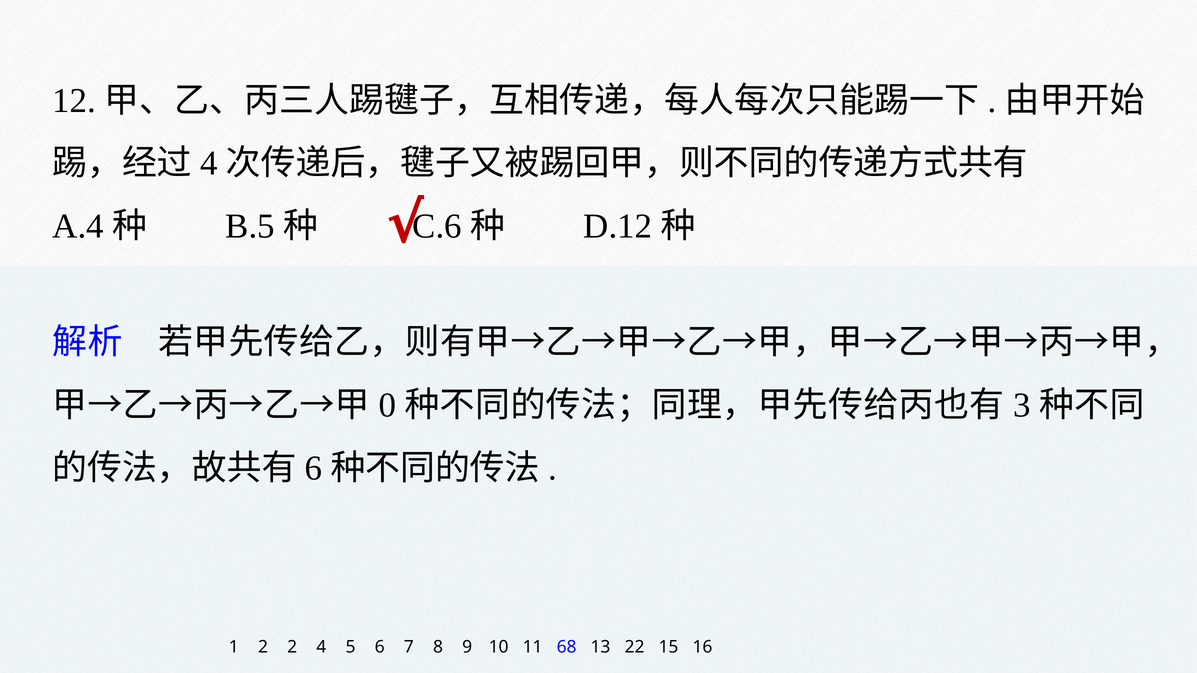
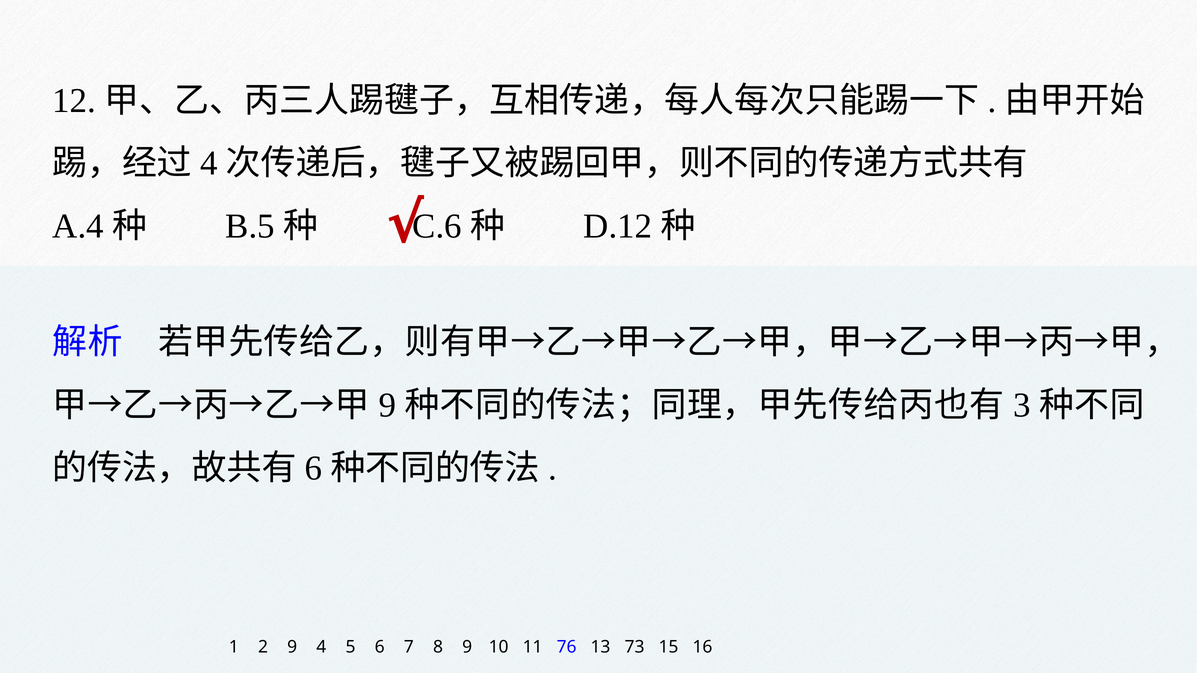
0 at (387, 405): 0 -> 9
2 2: 2 -> 9
68: 68 -> 76
22: 22 -> 73
